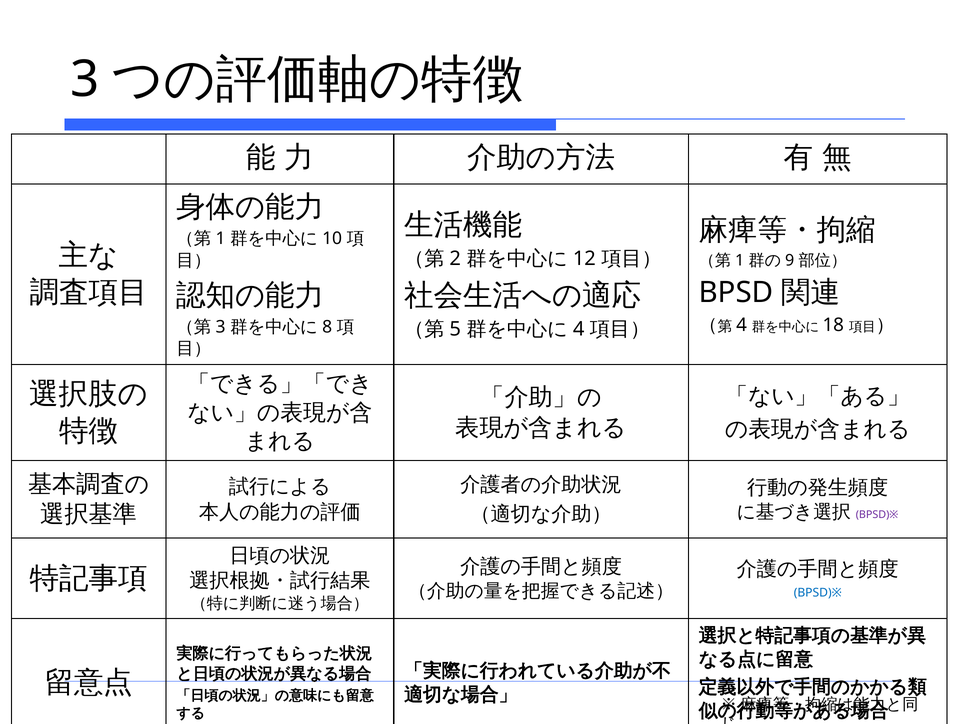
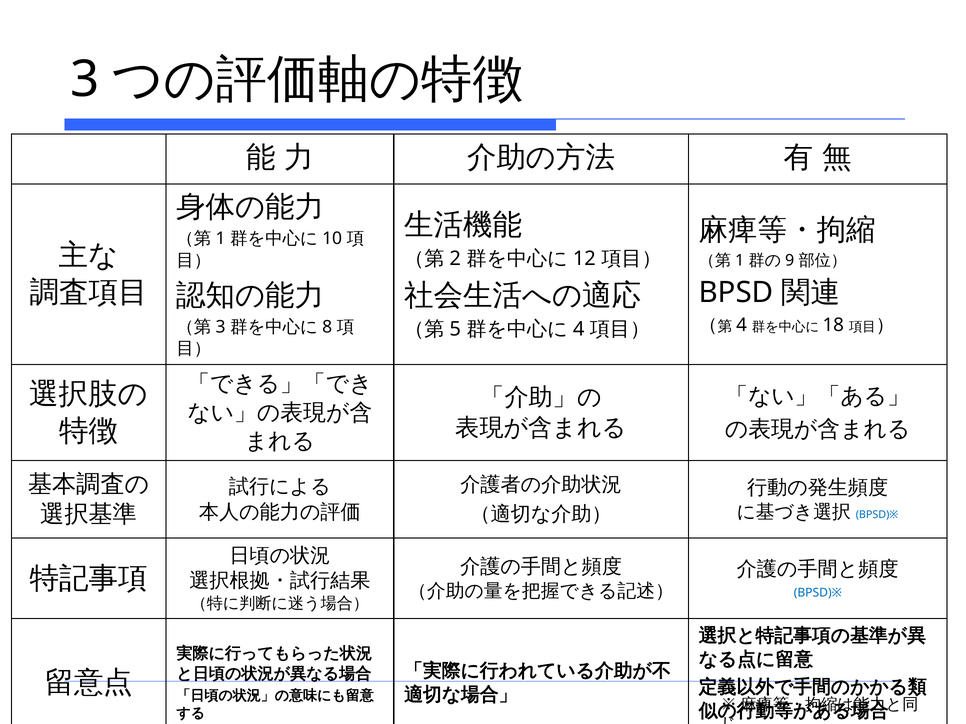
BPSD)※ at (877, 515) colour: purple -> blue
